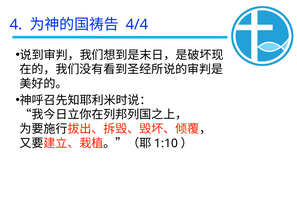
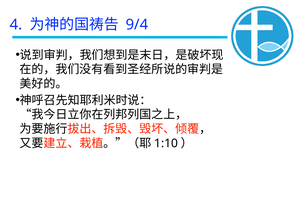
4/4: 4/4 -> 9/4
